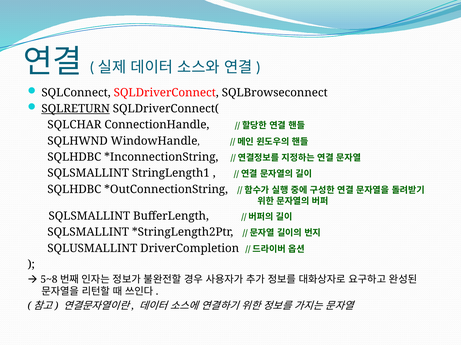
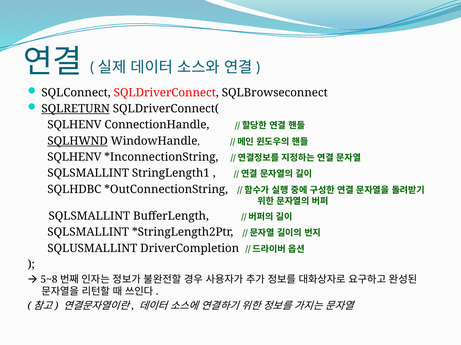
SQLCHAR at (74, 125): SQLCHAR -> SQLHENV
SQLHWND underline: none -> present
SQLHDBC at (74, 157): SQLHDBC -> SQLHENV
